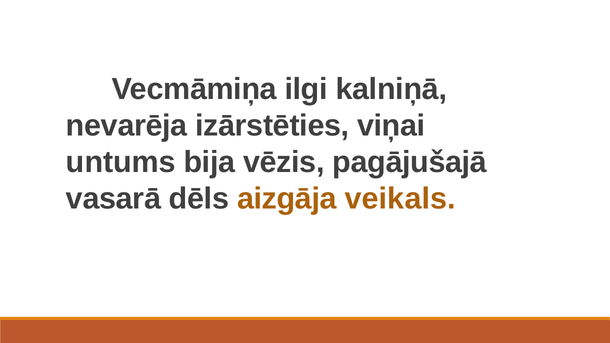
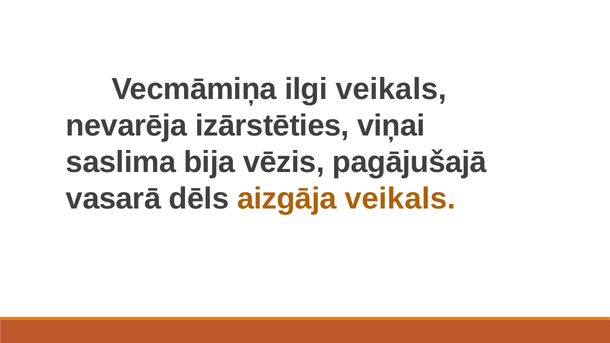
ilgi kalniņā: kalniņā -> veikals
untums: untums -> saslima
